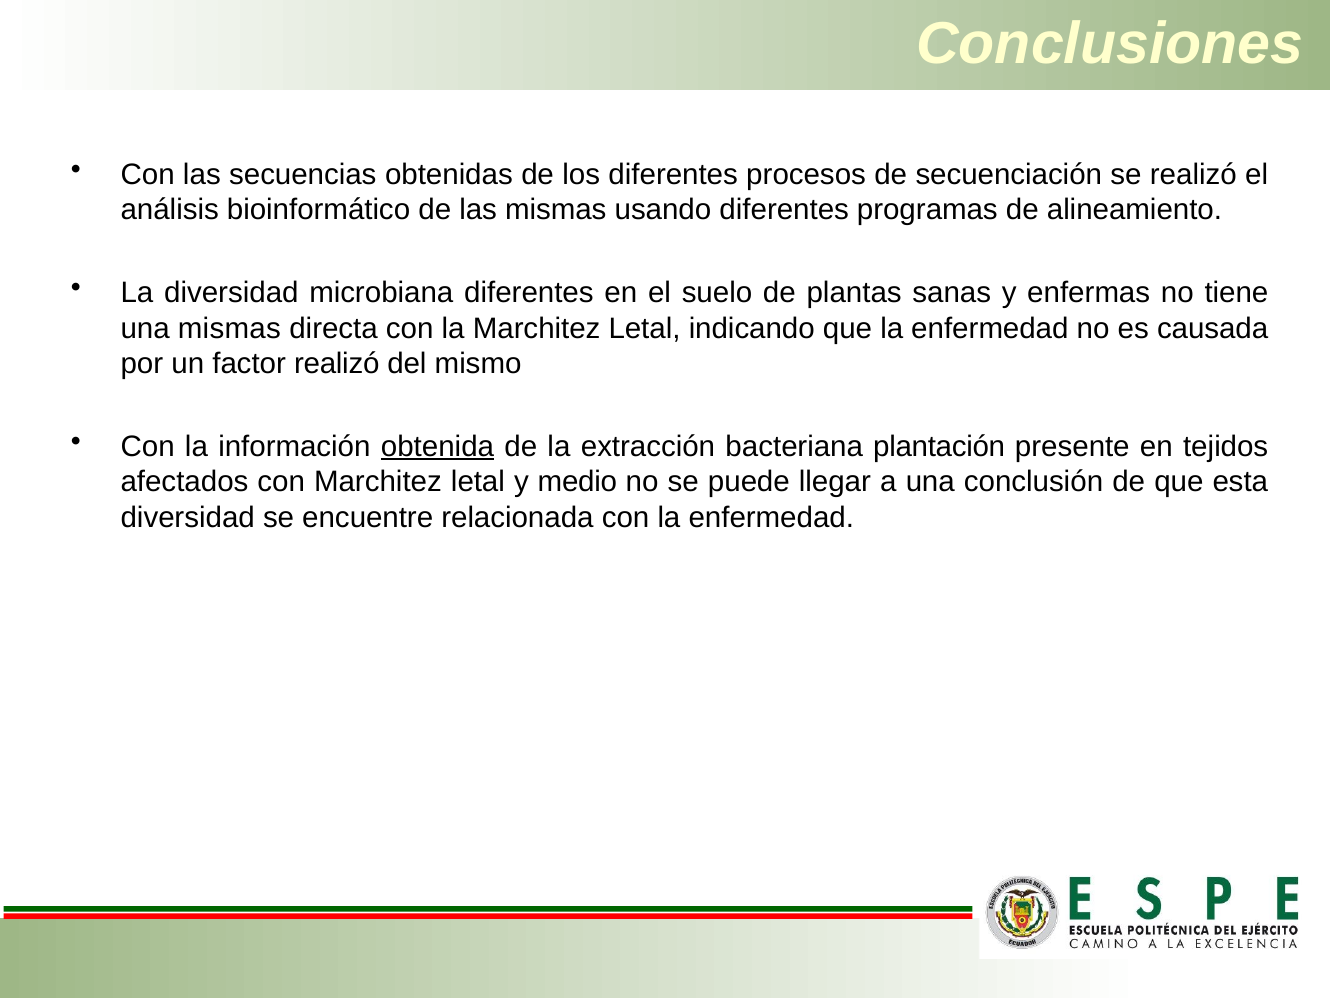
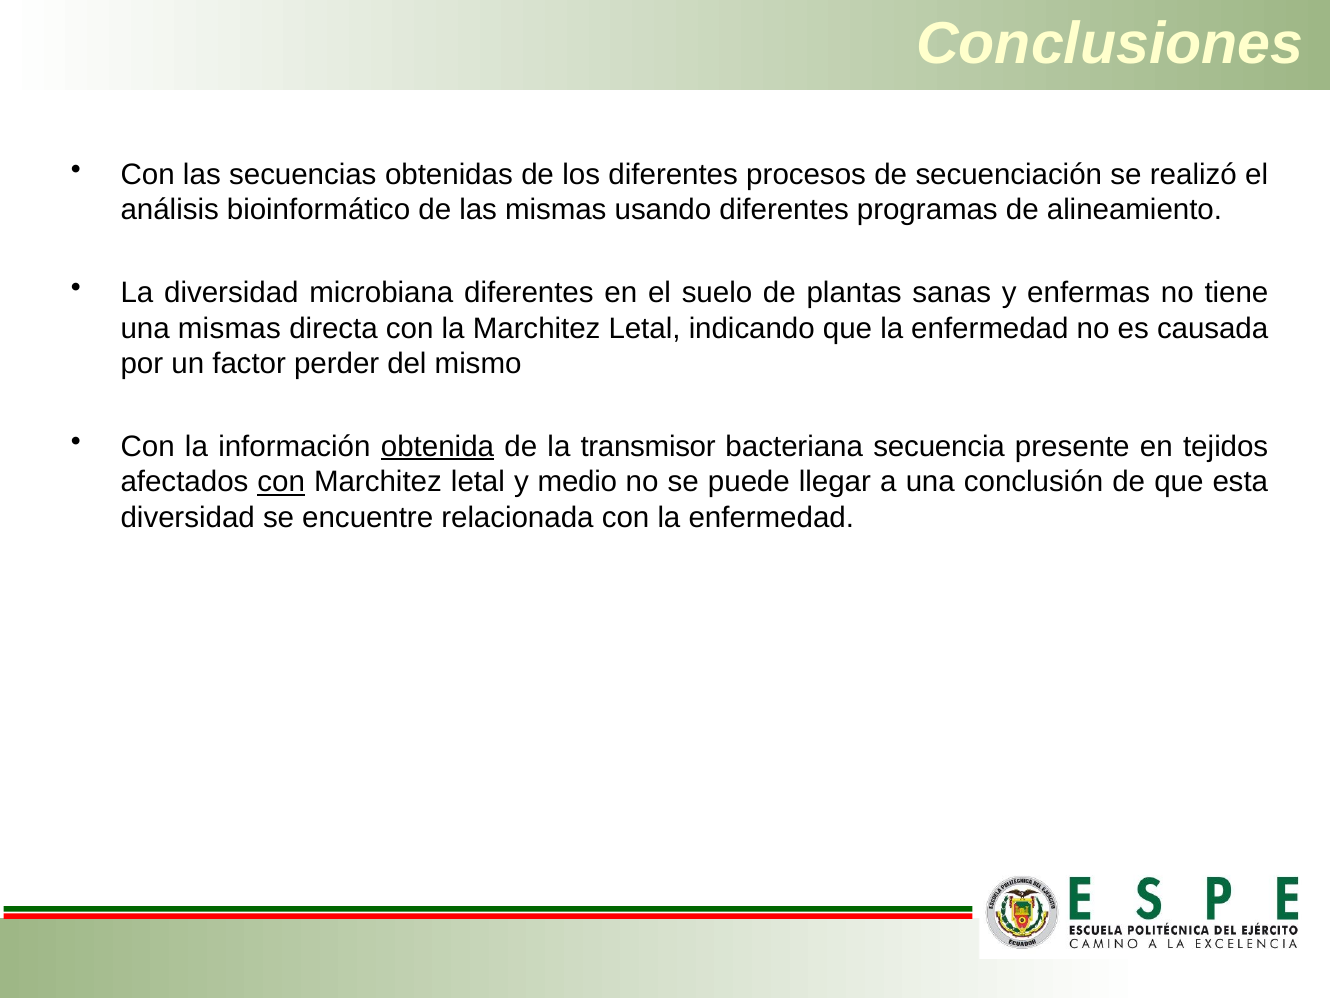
factor realizó: realizó -> perder
extracción: extracción -> transmisor
plantación: plantación -> secuencia
con at (281, 482) underline: none -> present
